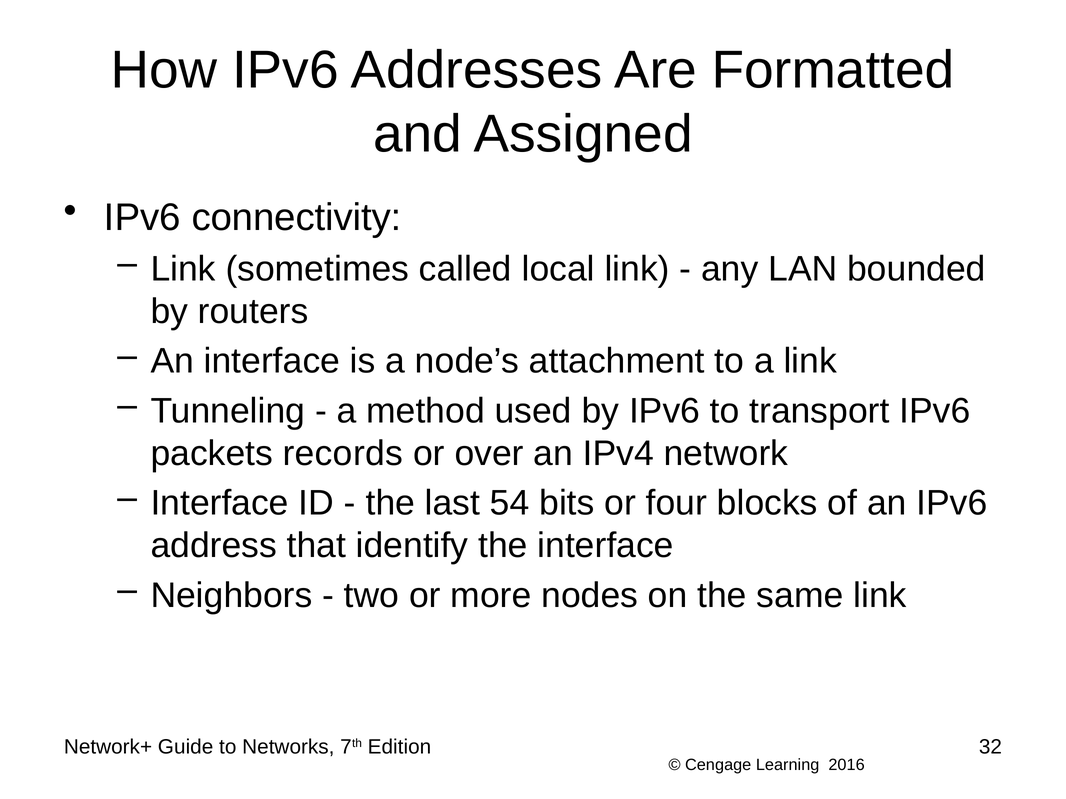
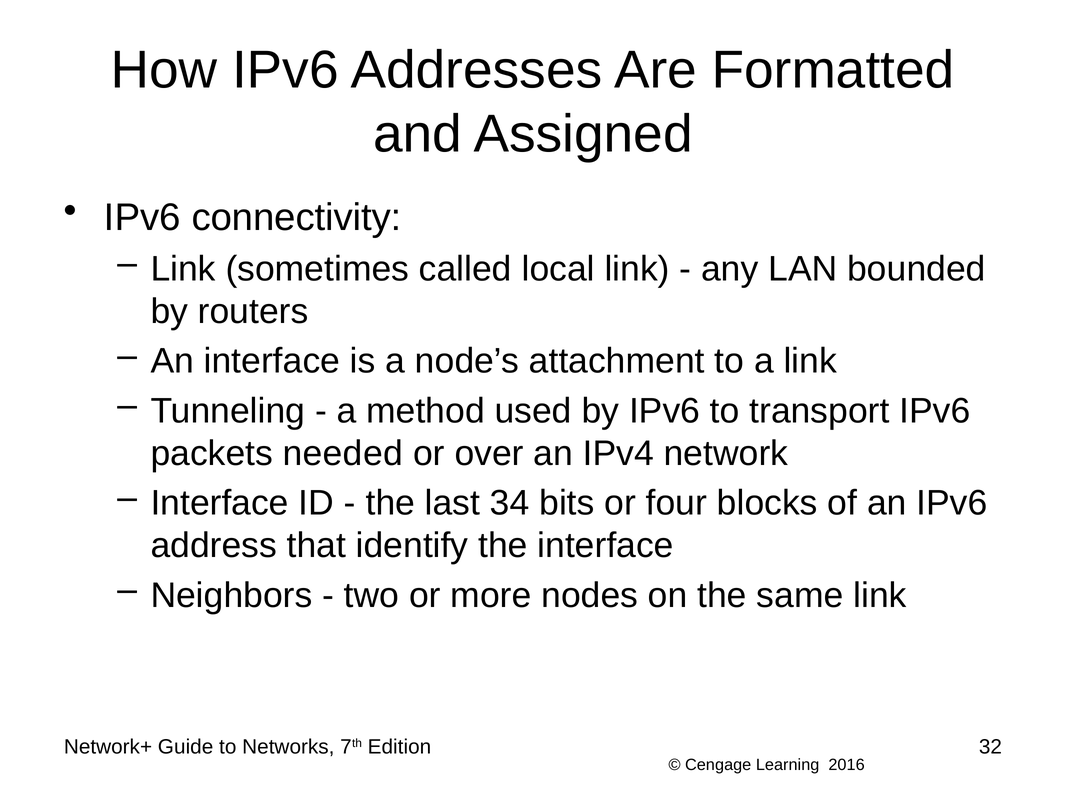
records: records -> needed
54: 54 -> 34
